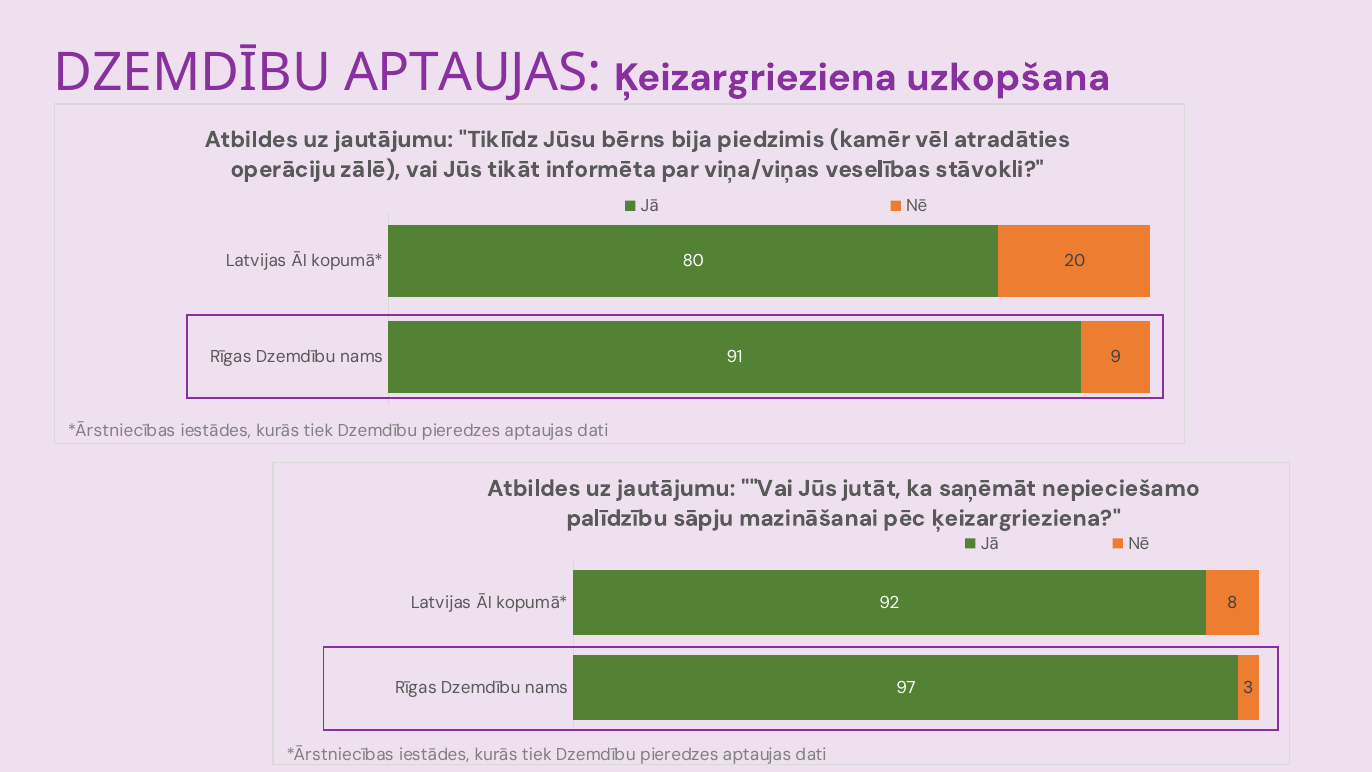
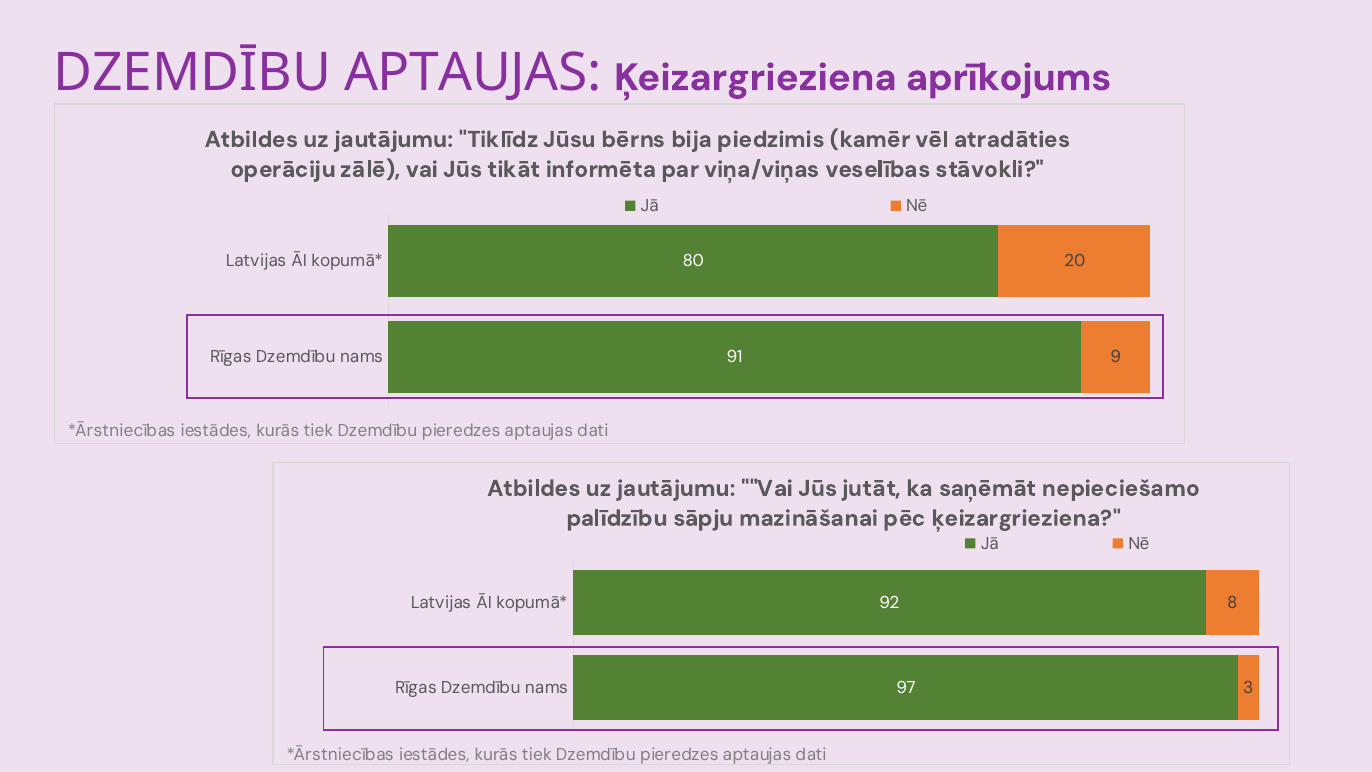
uzkopšana: uzkopšana -> aprīkojums
